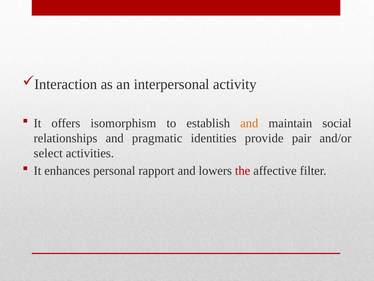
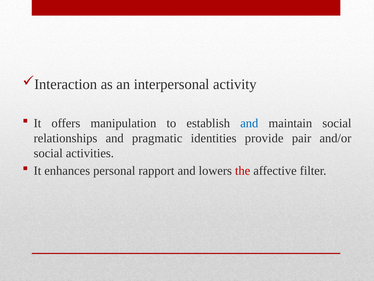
isomorphism: isomorphism -> manipulation
and at (249, 123) colour: orange -> blue
select at (48, 153): select -> social
